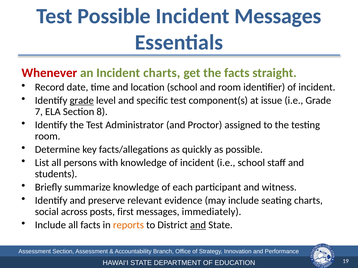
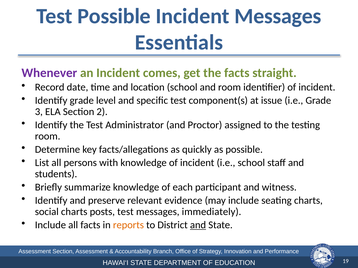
Whenever colour: red -> purple
Incident charts: charts -> comes
grade at (82, 101) underline: present -> none
7: 7 -> 3
8: 8 -> 2
social across: across -> charts
posts first: first -> test
